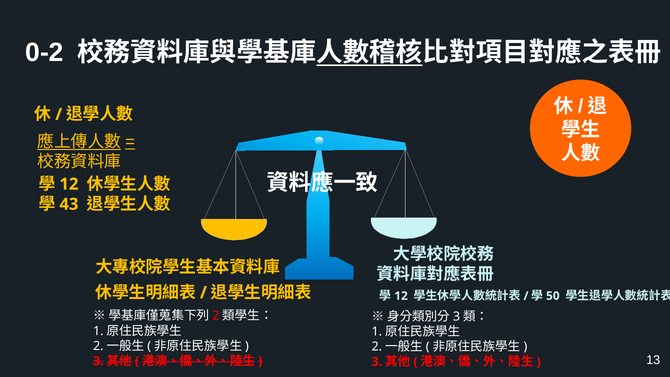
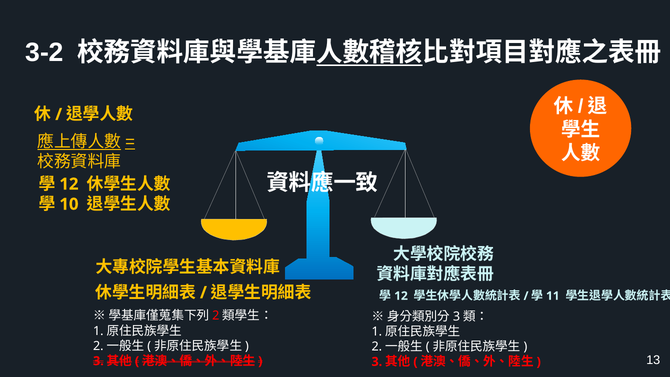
0-2: 0-2 -> 3-2
43: 43 -> 10
50: 50 -> 11
